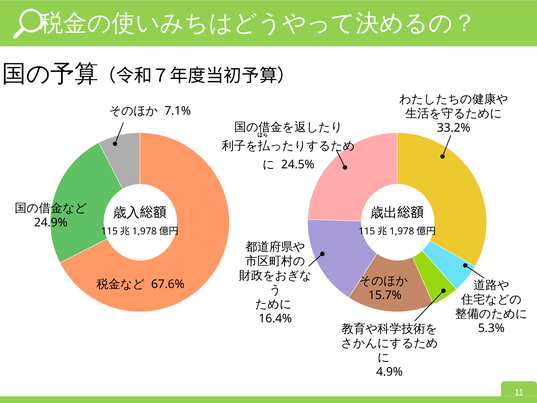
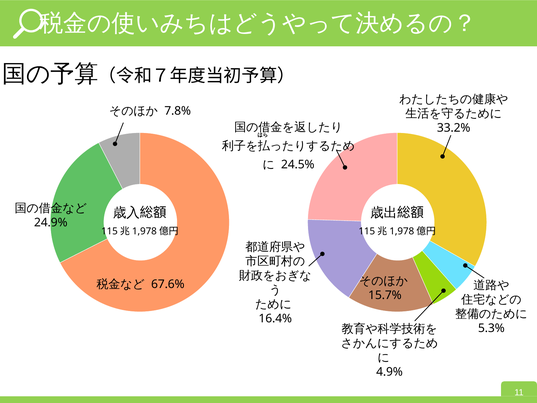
7.1%: 7.1% -> 7.8%
